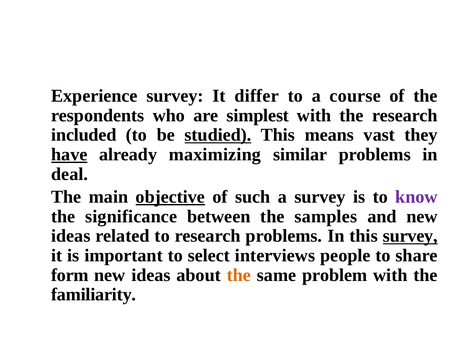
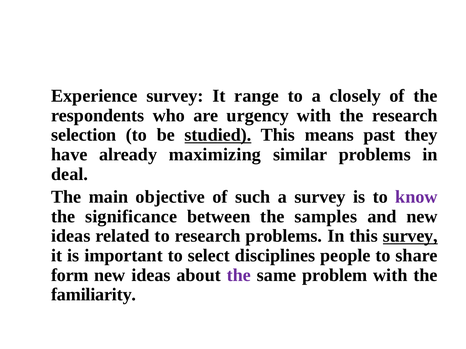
differ: differ -> range
course: course -> closely
simplest: simplest -> urgency
included: included -> selection
vast: vast -> past
have underline: present -> none
objective underline: present -> none
interviews: interviews -> disciplines
the at (239, 275) colour: orange -> purple
